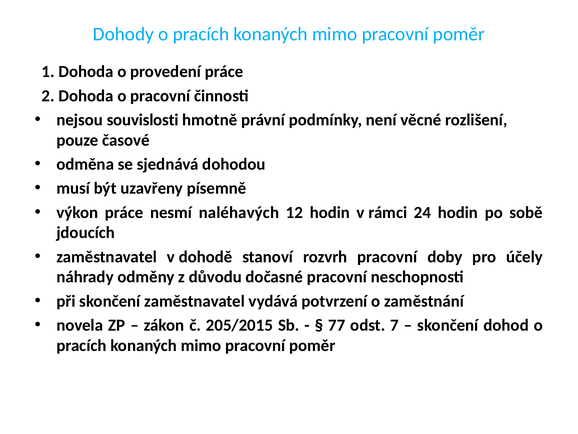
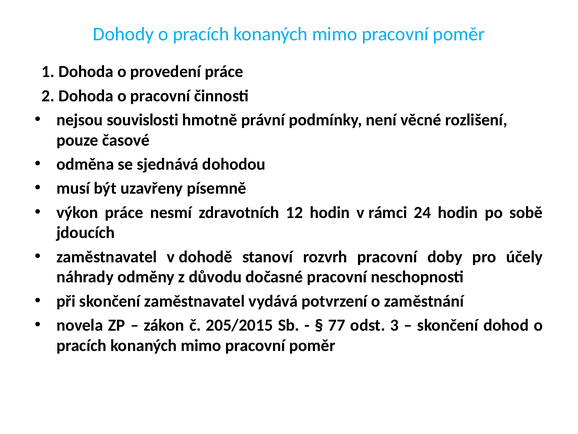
naléhavých: naléhavých -> zdravotních
7: 7 -> 3
